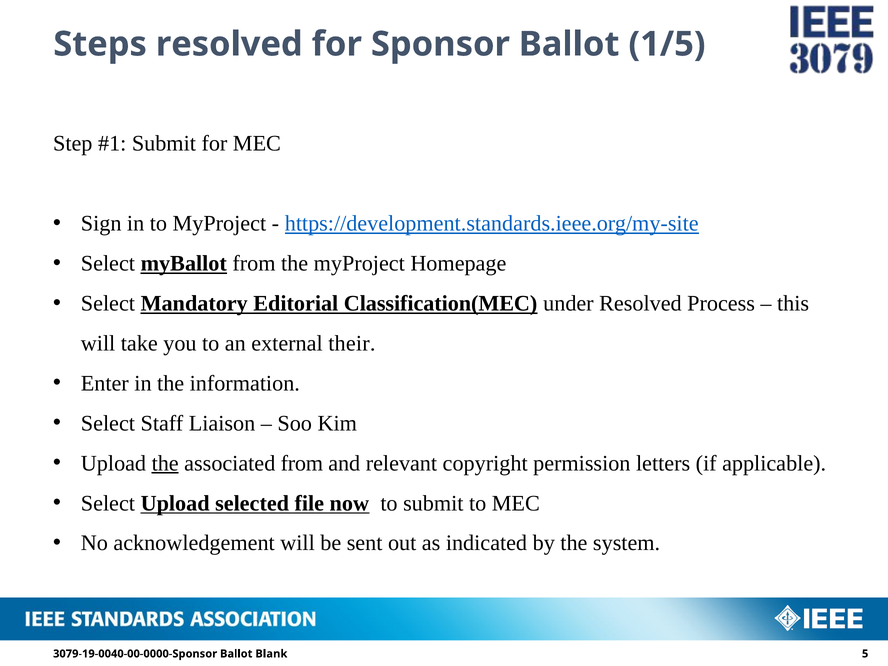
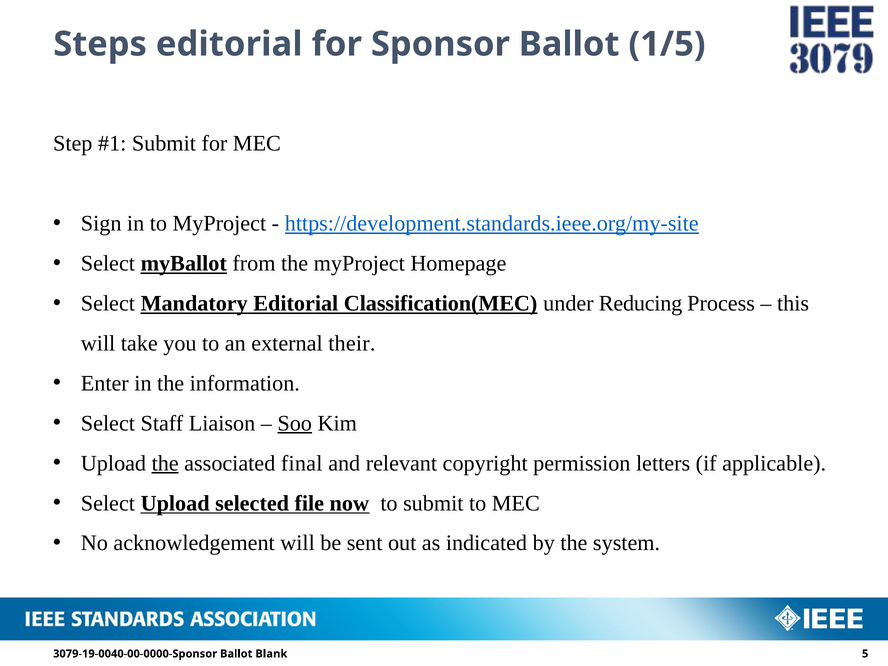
Steps resolved: resolved -> editorial
under Resolved: Resolved -> Reducing
Soo underline: none -> present
associated from: from -> final
